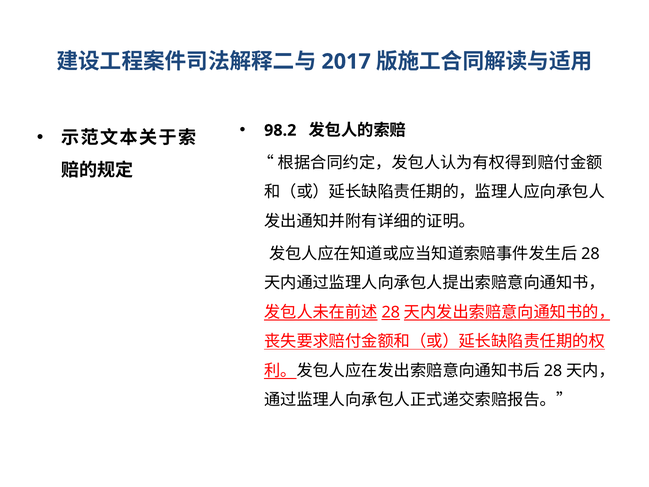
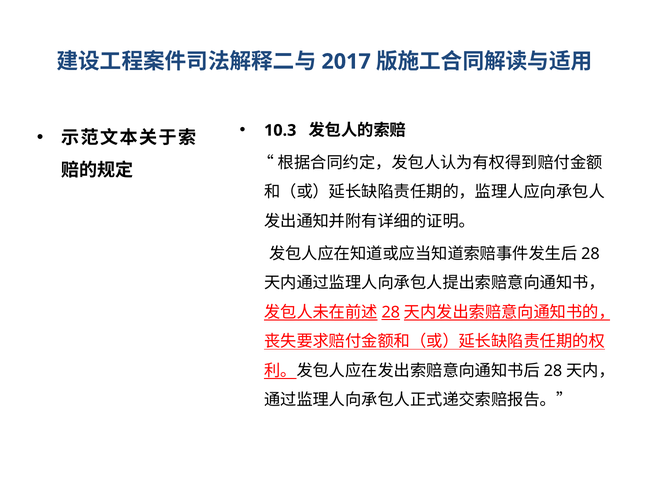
98.2: 98.2 -> 10.3
